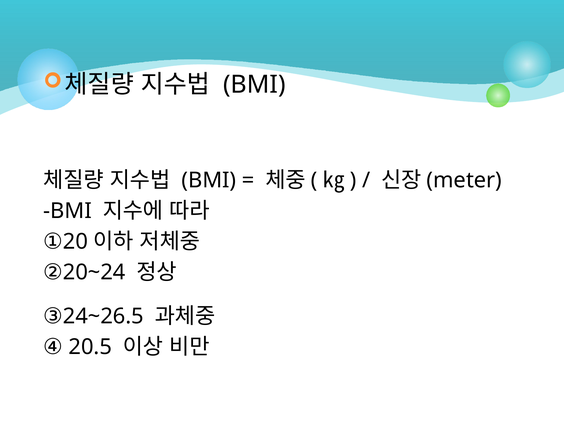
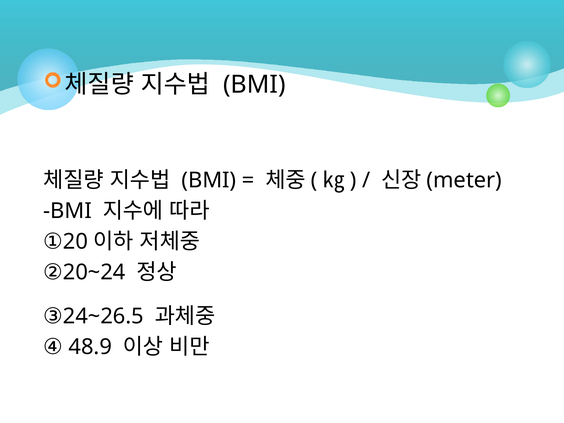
20.5: 20.5 -> 48.9
